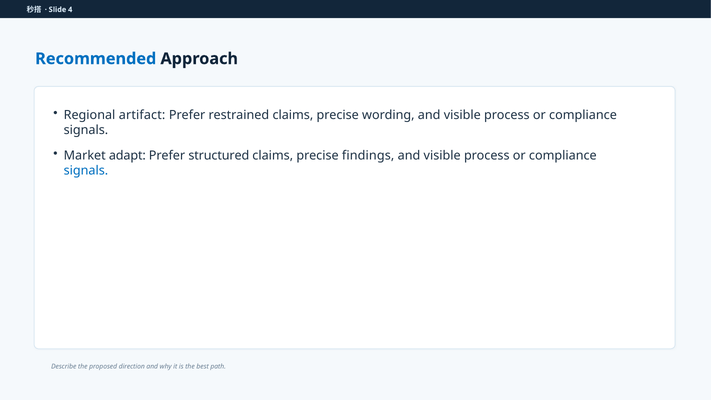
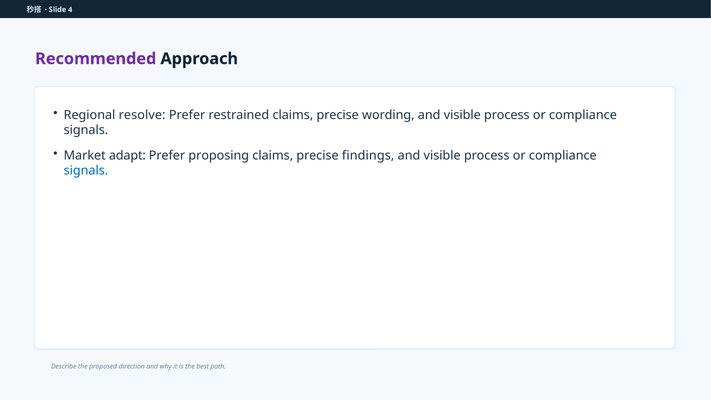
Recommended colour: blue -> purple
artifact: artifact -> resolve
structured: structured -> proposing
